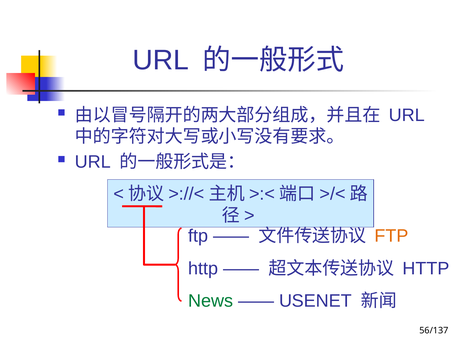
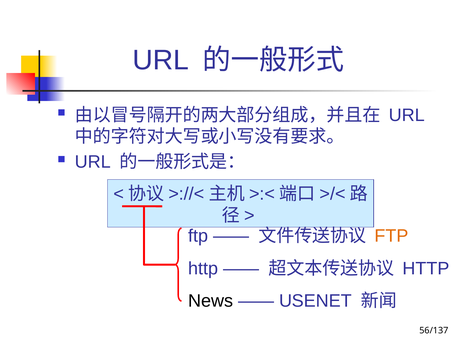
News colour: green -> black
